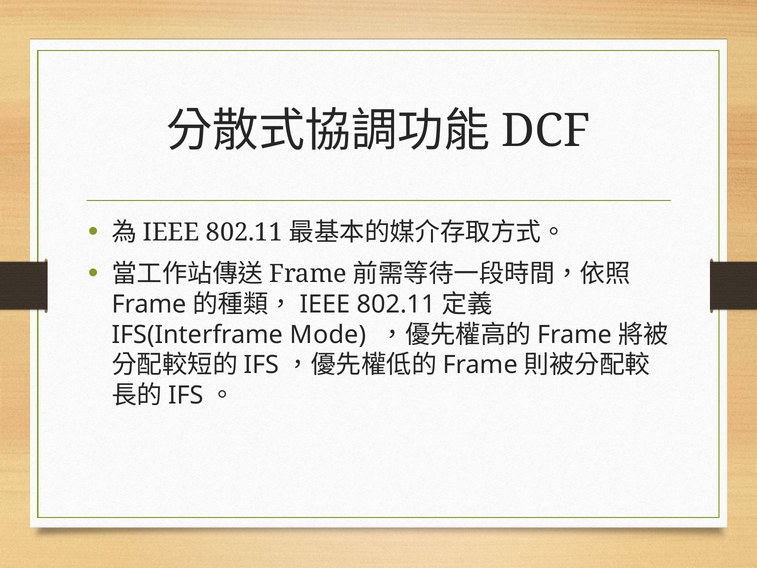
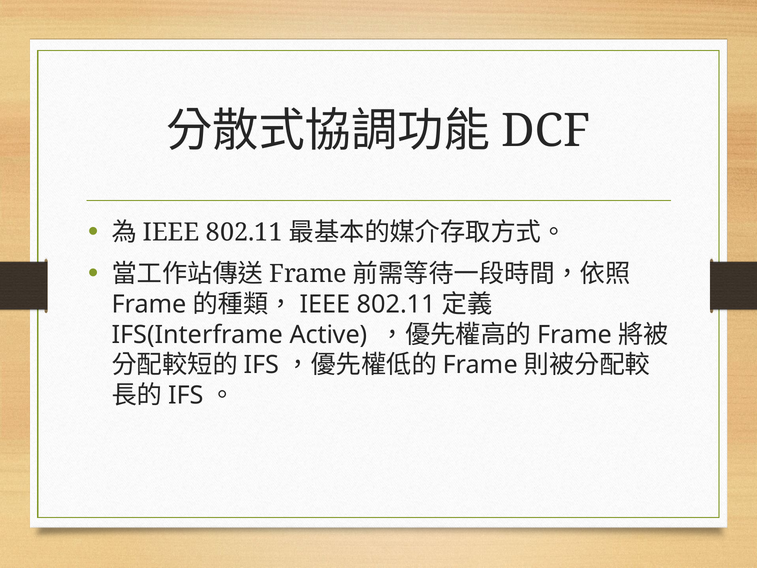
Mode: Mode -> Active
